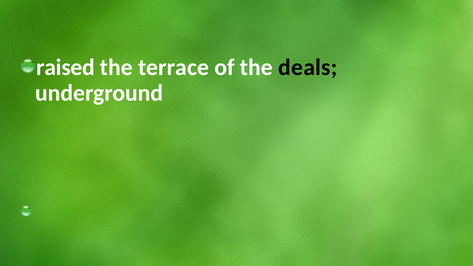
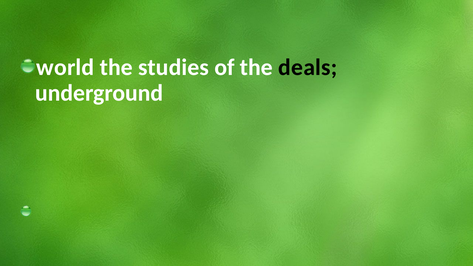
raised: raised -> world
terrace: terrace -> studies
